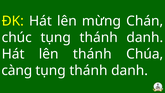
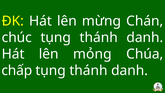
lên thánh: thánh -> mỏng
càng: càng -> chấp
